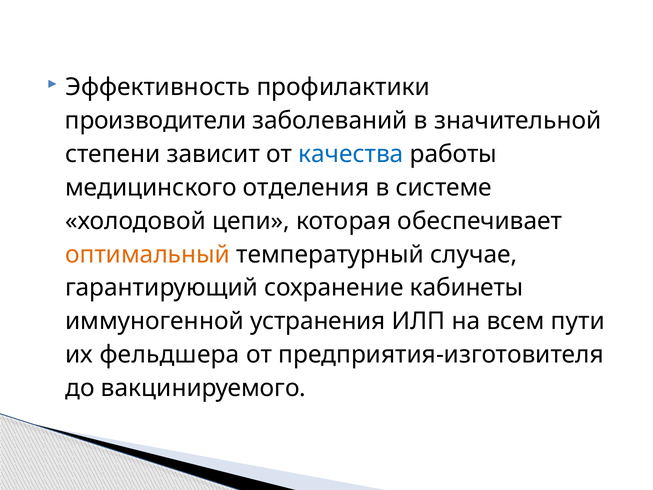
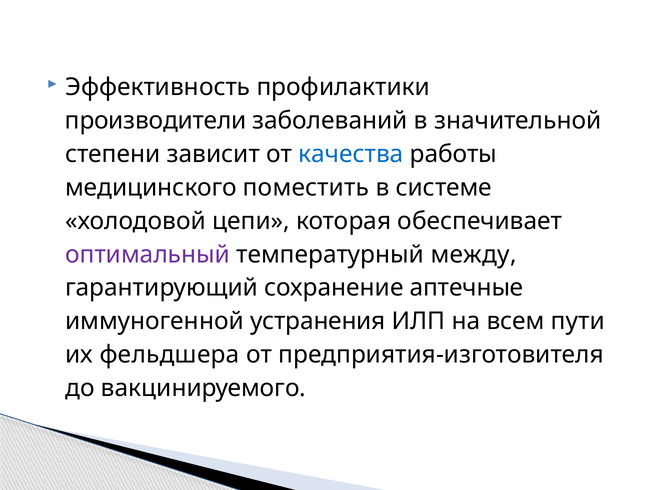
отделения: отделения -> поместить
оптимальный colour: orange -> purple
случае: случае -> между
кабинеты: кабинеты -> аптечные
